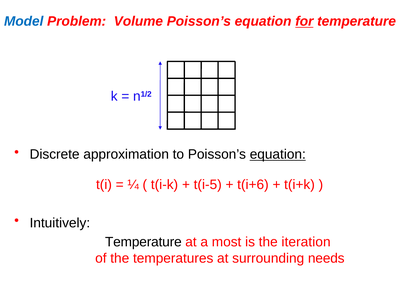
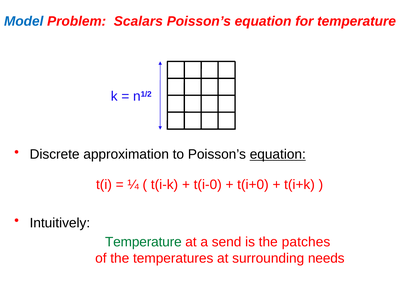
Volume: Volume -> Scalars
for underline: present -> none
t(i-5: t(i-5 -> t(i-0
t(i+6: t(i+6 -> t(i+0
Temperature at (143, 242) colour: black -> green
most: most -> send
iteration: iteration -> patches
